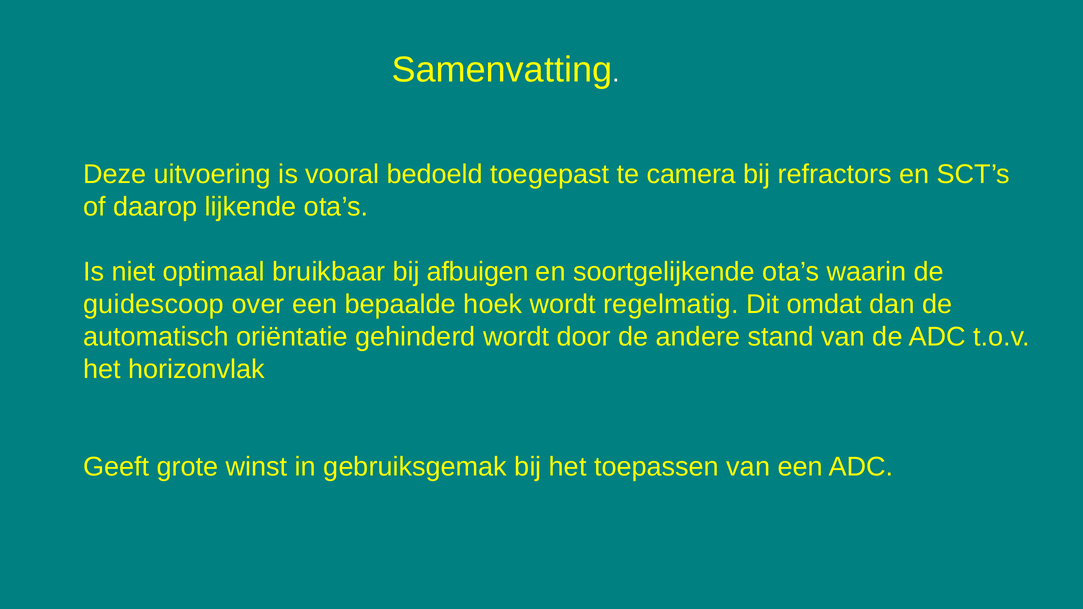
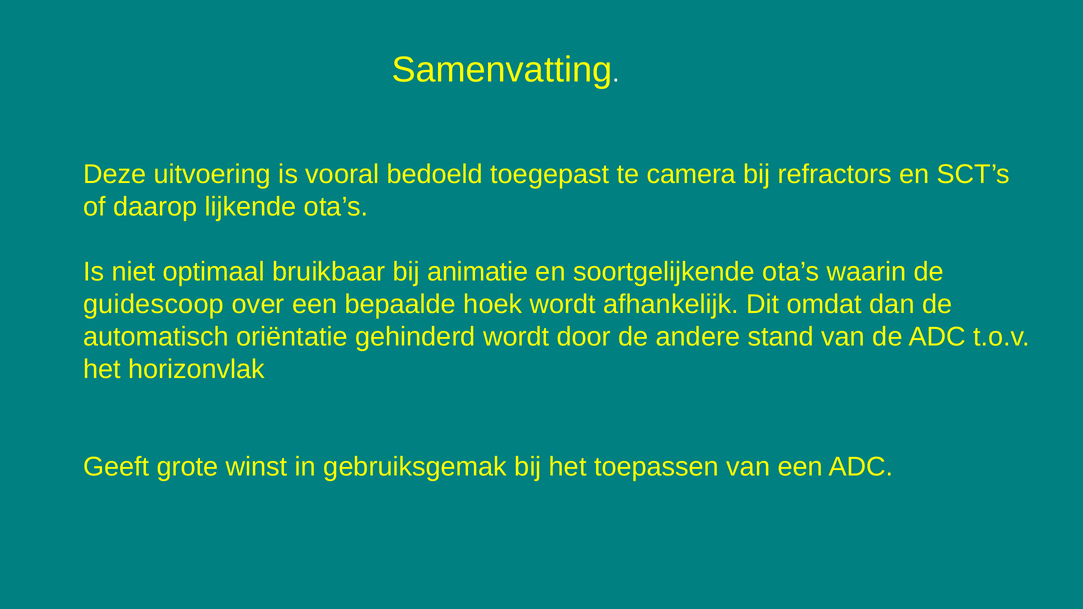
afbuigen: afbuigen -> animatie
regelmatig: regelmatig -> afhankelijk
